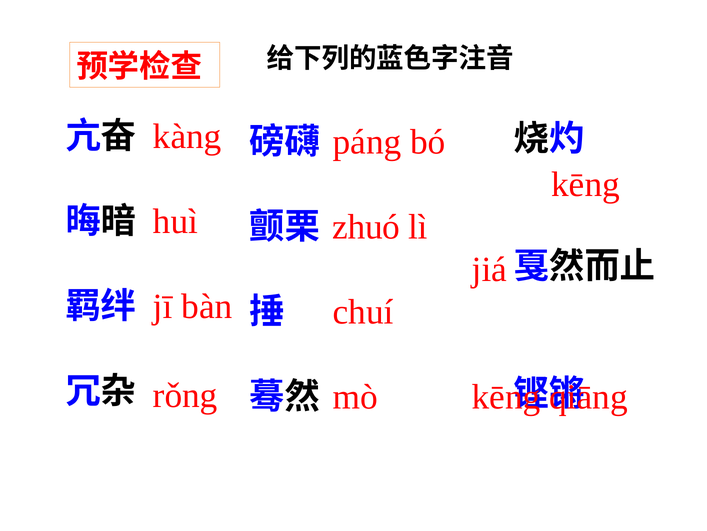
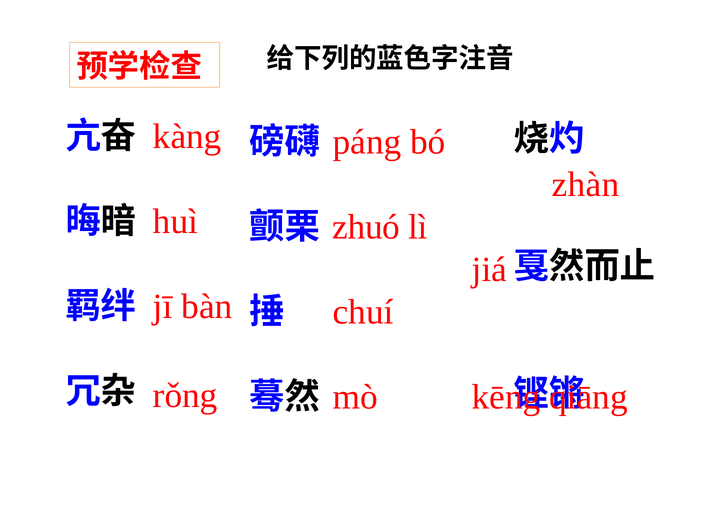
kēng at (586, 184): kēng -> zhàn
